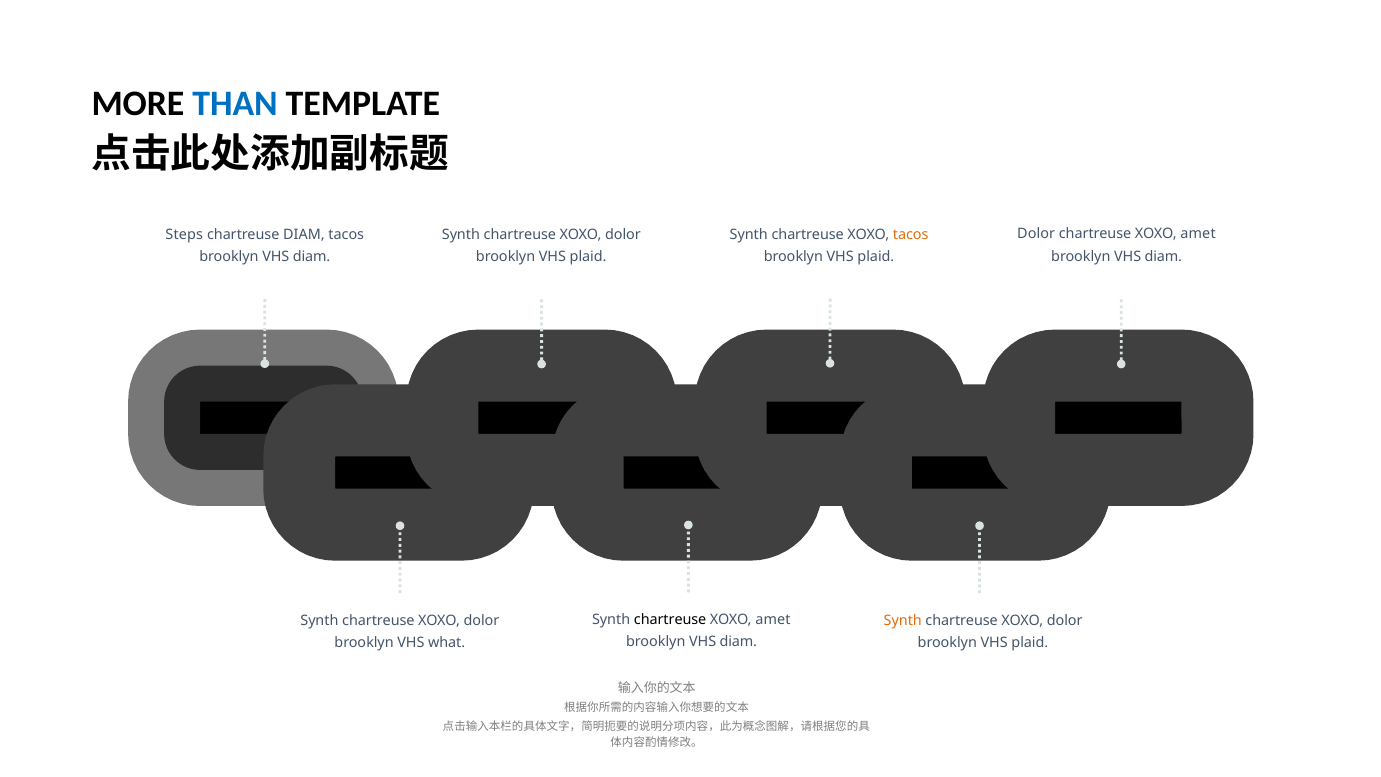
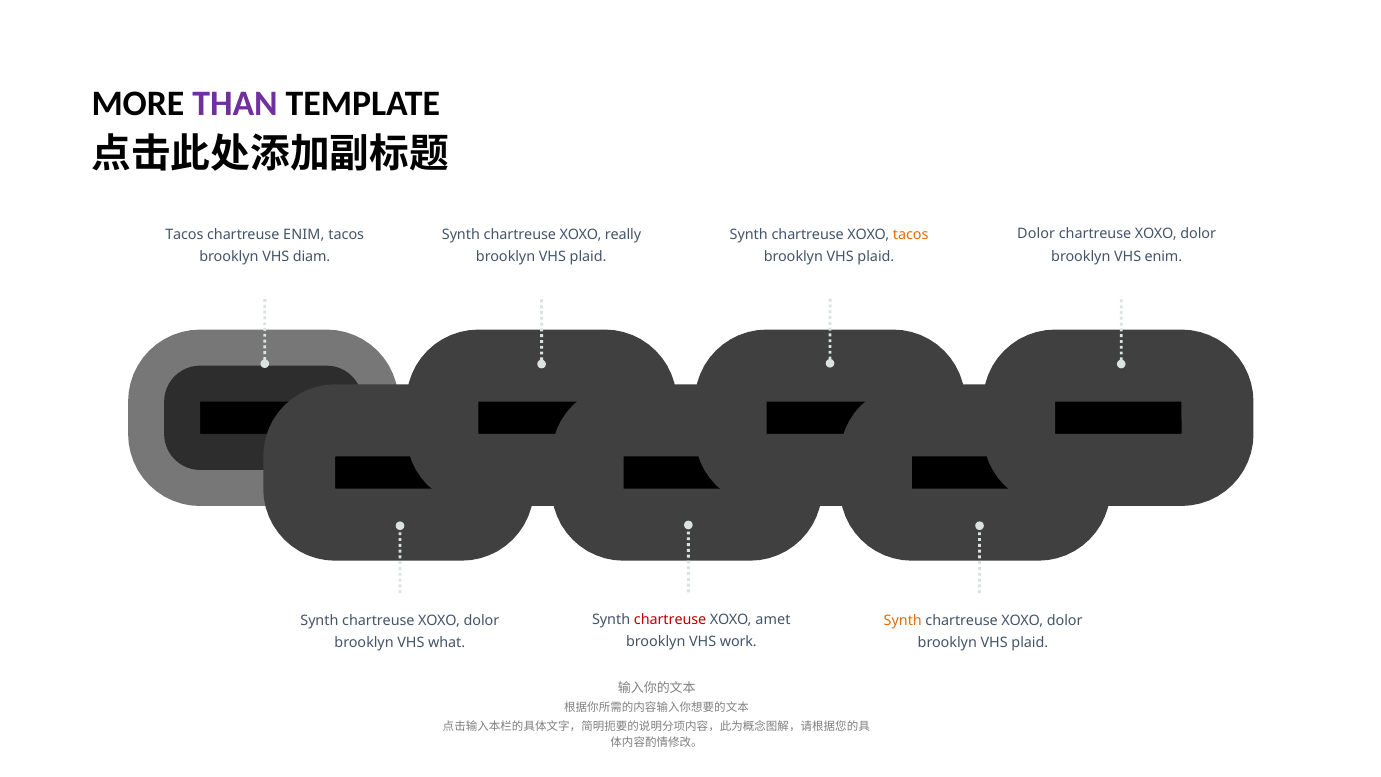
THAN colour: blue -> purple
amet at (1198, 234): amet -> dolor
Steps at (184, 234): Steps -> Tacos
chartreuse DIAM: DIAM -> ENIM
dolor at (623, 234): dolor -> really
diam at (1163, 256): diam -> enim
chartreuse at (670, 620) colour: black -> red
diam at (738, 642): diam -> work
